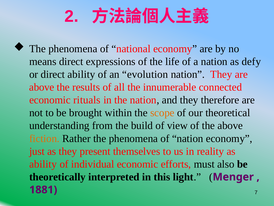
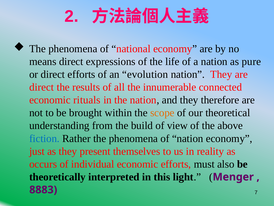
defy: defy -> pure
direct ability: ability -> efforts
above at (42, 87): above -> direct
fiction colour: orange -> blue
ability at (43, 164): ability -> occurs
1881: 1881 -> 8883
